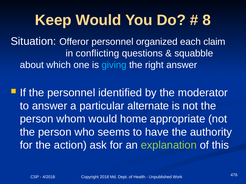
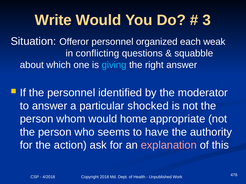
Keep: Keep -> Write
8: 8 -> 3
claim: claim -> weak
alternate: alternate -> shocked
explanation colour: light green -> pink
